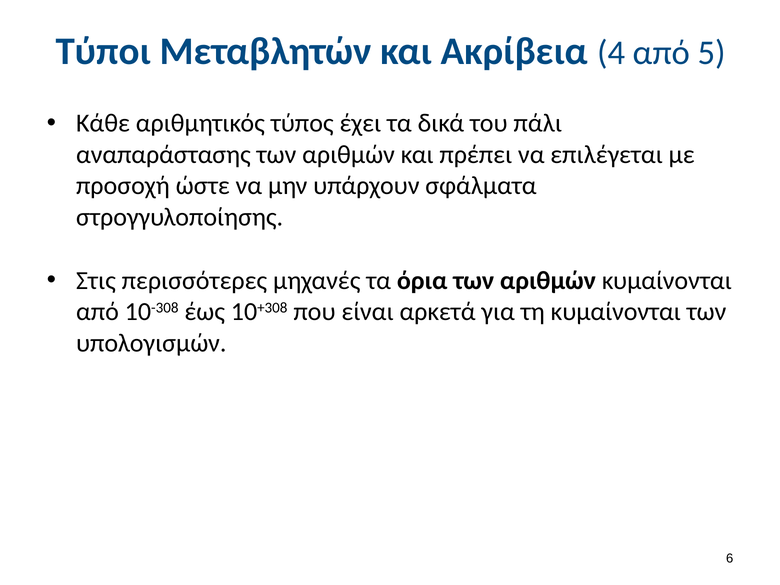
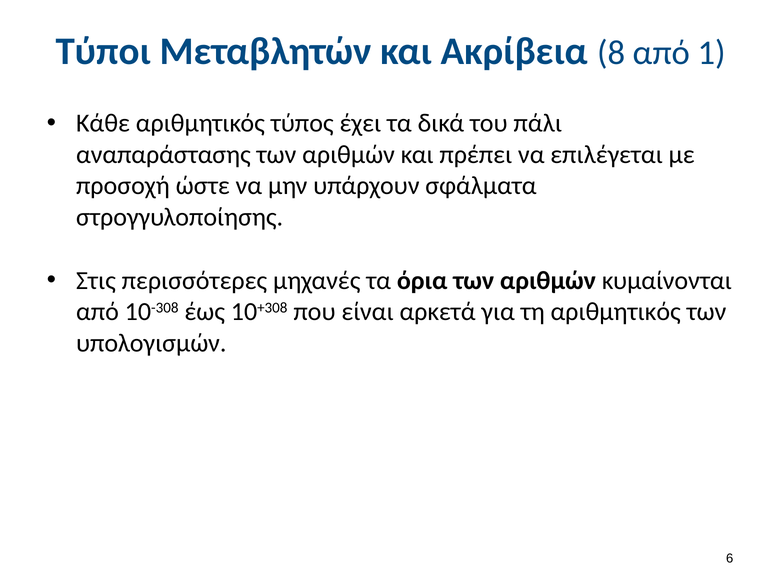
4: 4 -> 8
5: 5 -> 1
τη κυμαίνονται: κυμαίνονται -> αριθμητικός
